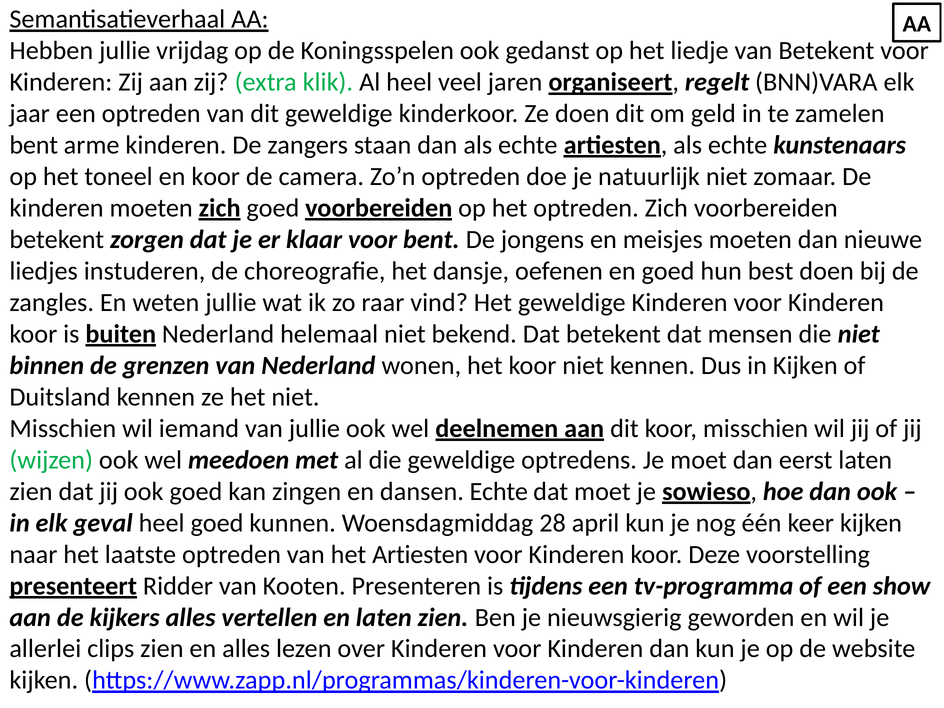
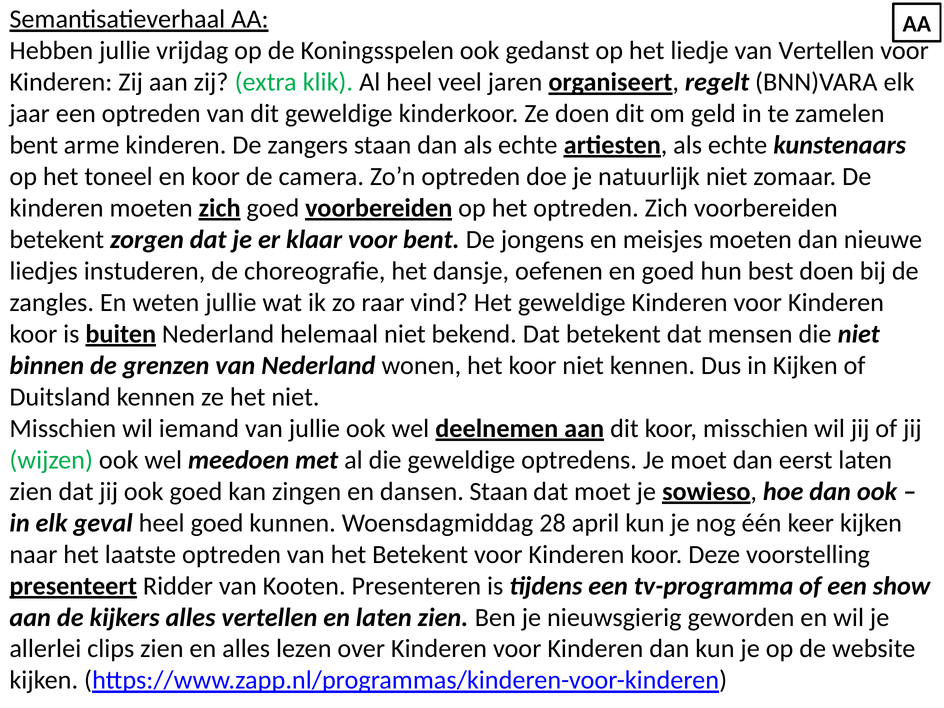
van Betekent: Betekent -> Vertellen
dansen Echte: Echte -> Staan
het Artiesten: Artiesten -> Betekent
